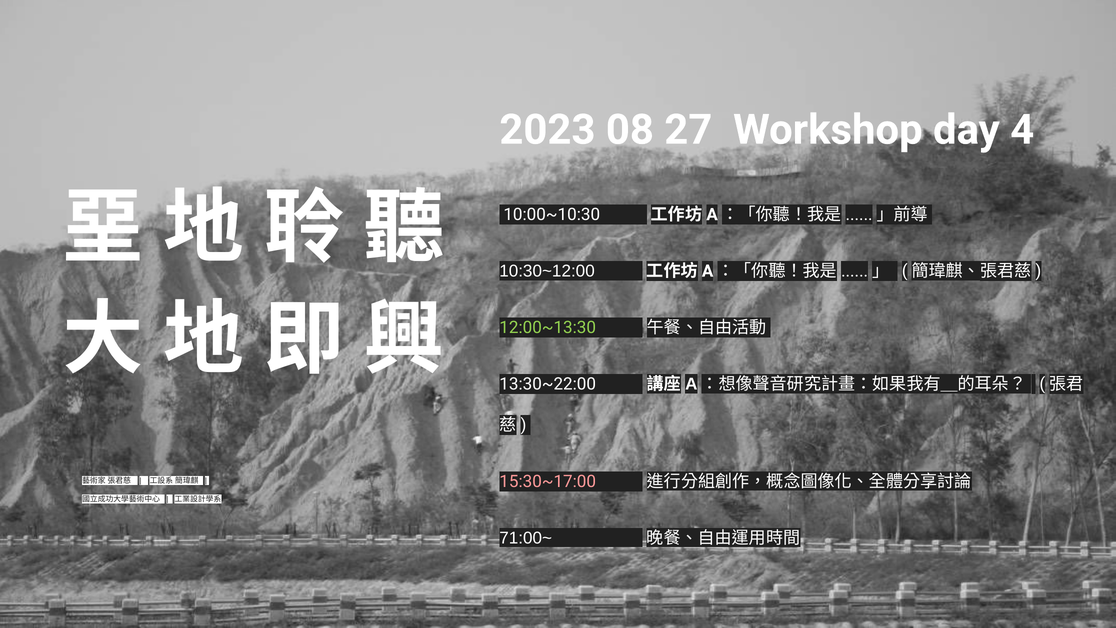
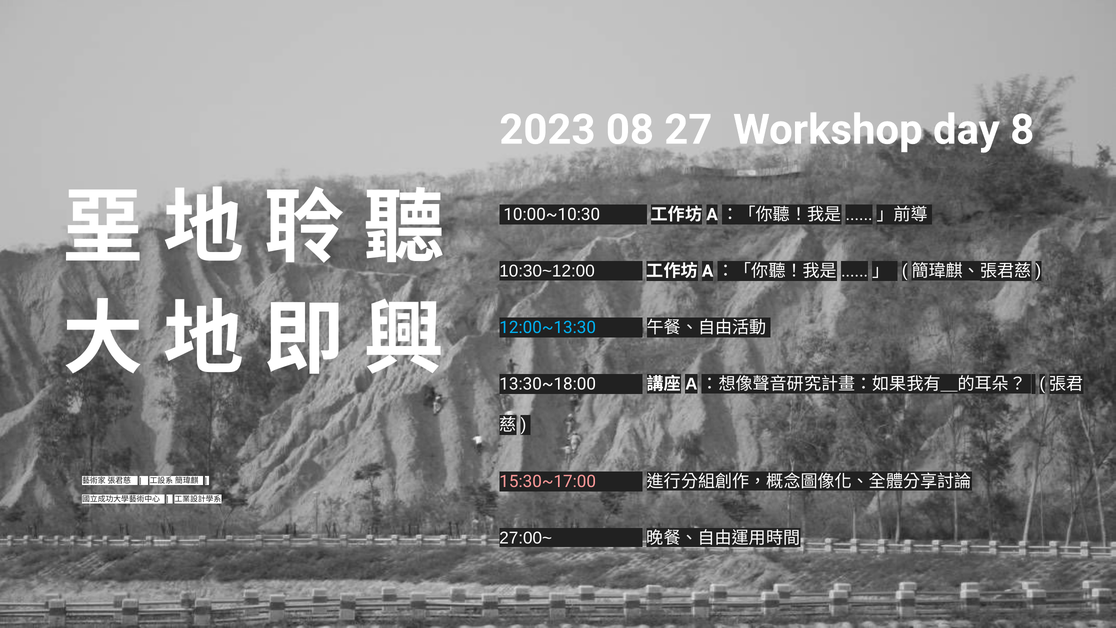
4: 4 -> 8
12:00~13:30 colour: light green -> light blue
13:30~22:00: 13:30~22:00 -> 13:30~18:00
71:00~: 71:00~ -> 27:00~
